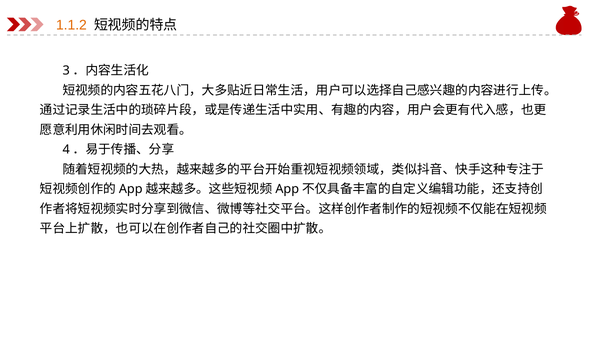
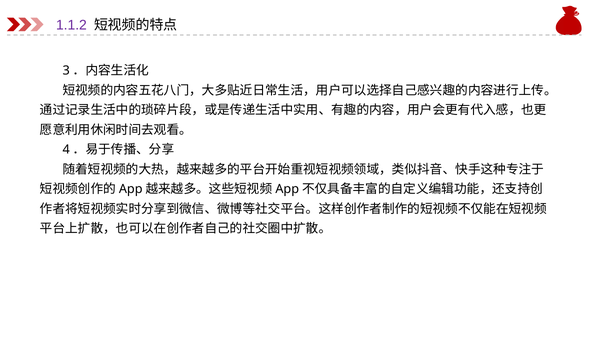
1.1.2 colour: orange -> purple
